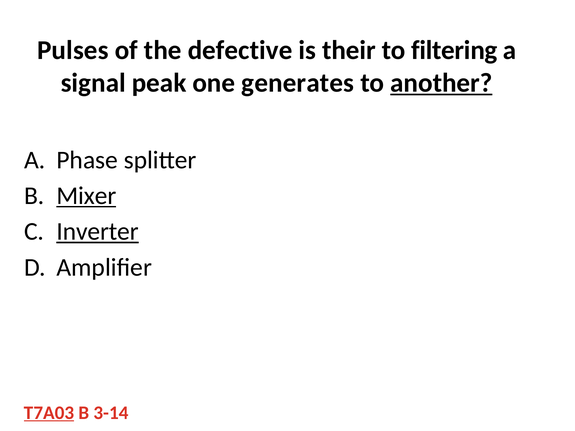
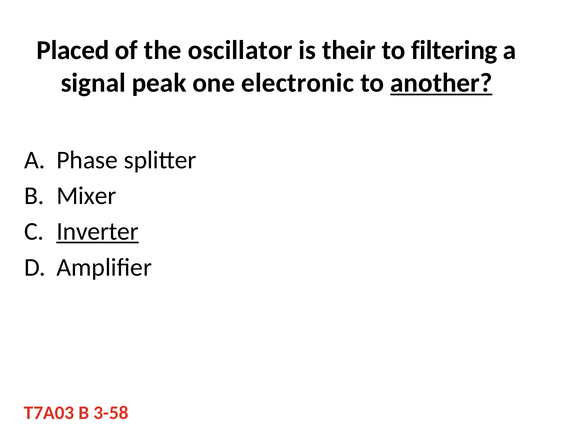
Pulses: Pulses -> Placed
defective: defective -> oscillator
generates: generates -> electronic
Mixer underline: present -> none
T7A03 underline: present -> none
3-14: 3-14 -> 3-58
